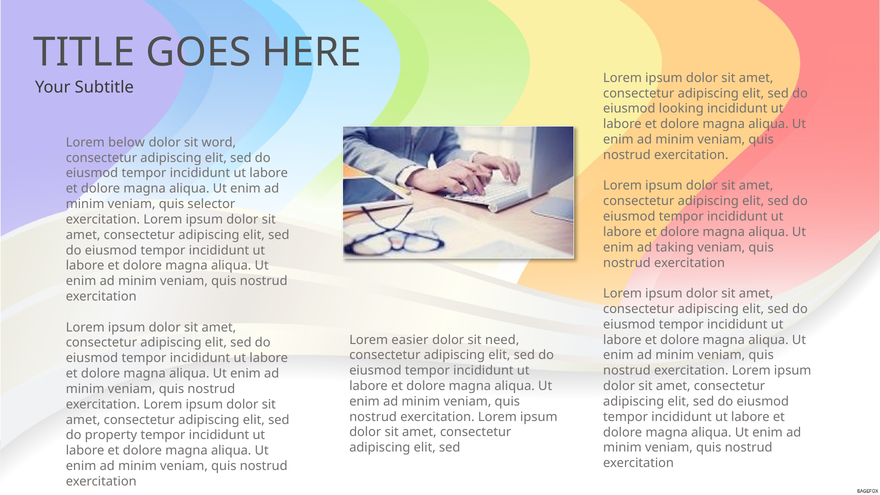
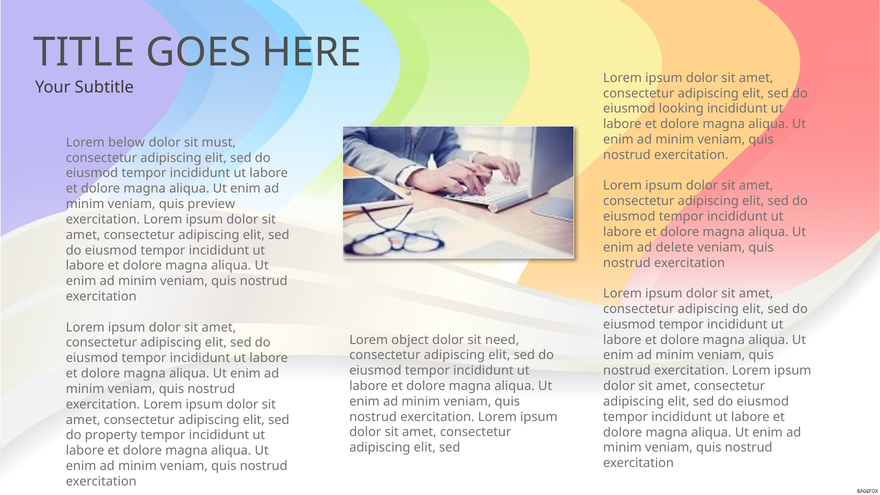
word: word -> must
selector: selector -> preview
taking: taking -> delete
easier: easier -> object
